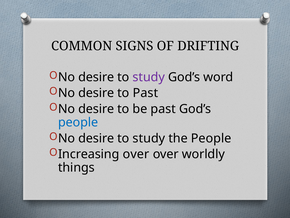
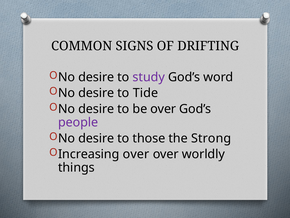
to Past: Past -> Tide
be past: past -> over
people at (78, 122) colour: blue -> purple
study at (149, 138): study -> those
the People: People -> Strong
